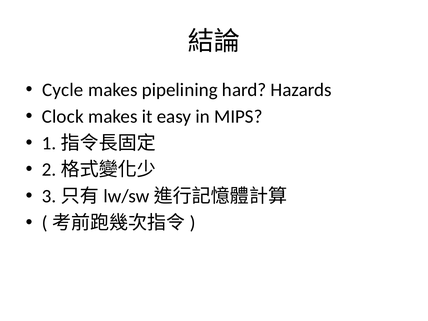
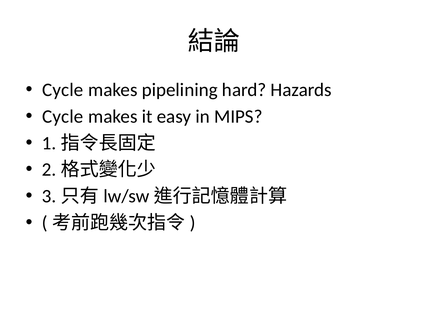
Clock at (63, 116): Clock -> Cycle
